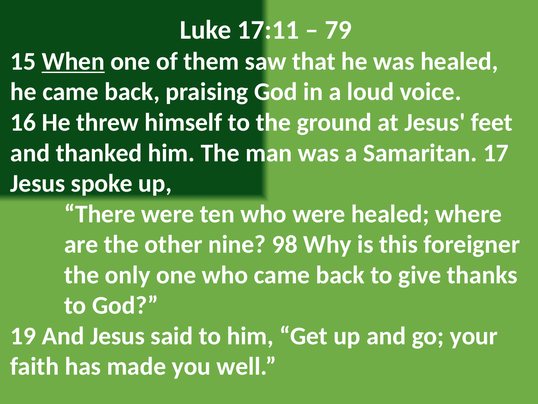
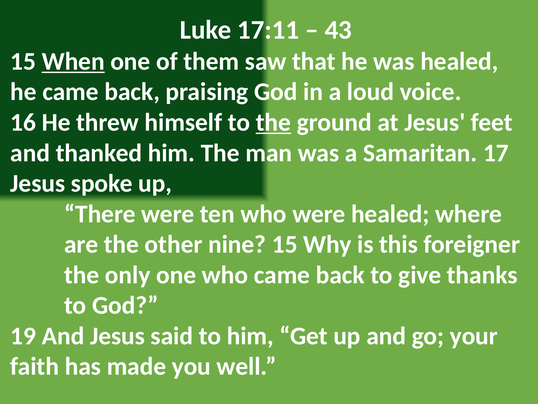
79: 79 -> 43
the at (273, 122) underline: none -> present
nine 98: 98 -> 15
